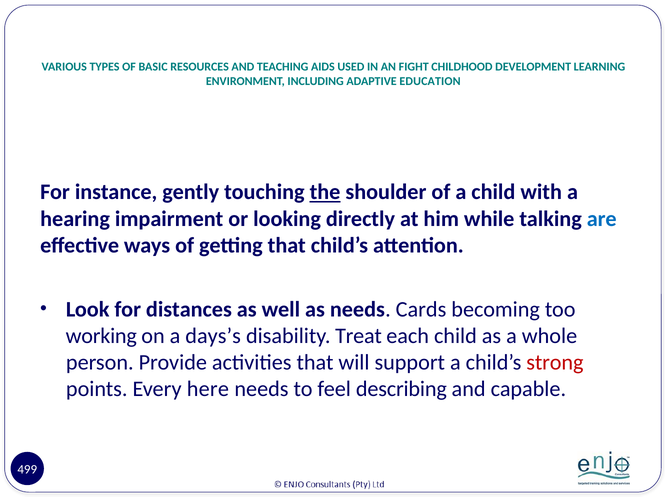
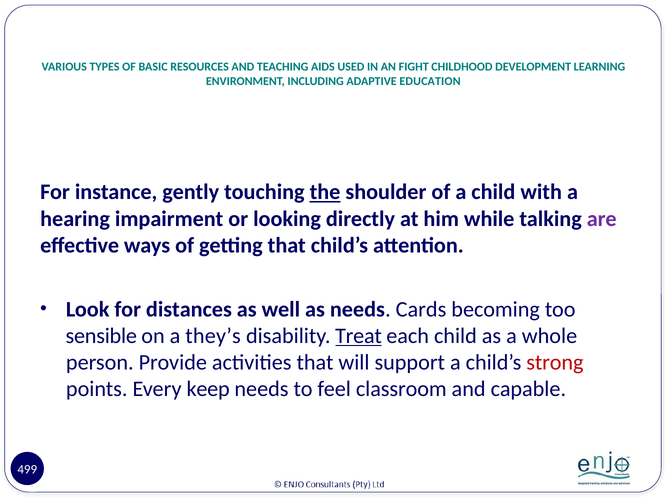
are colour: blue -> purple
working: working -> sensible
days’s: days’s -> they’s
Treat underline: none -> present
here: here -> keep
describing: describing -> classroom
